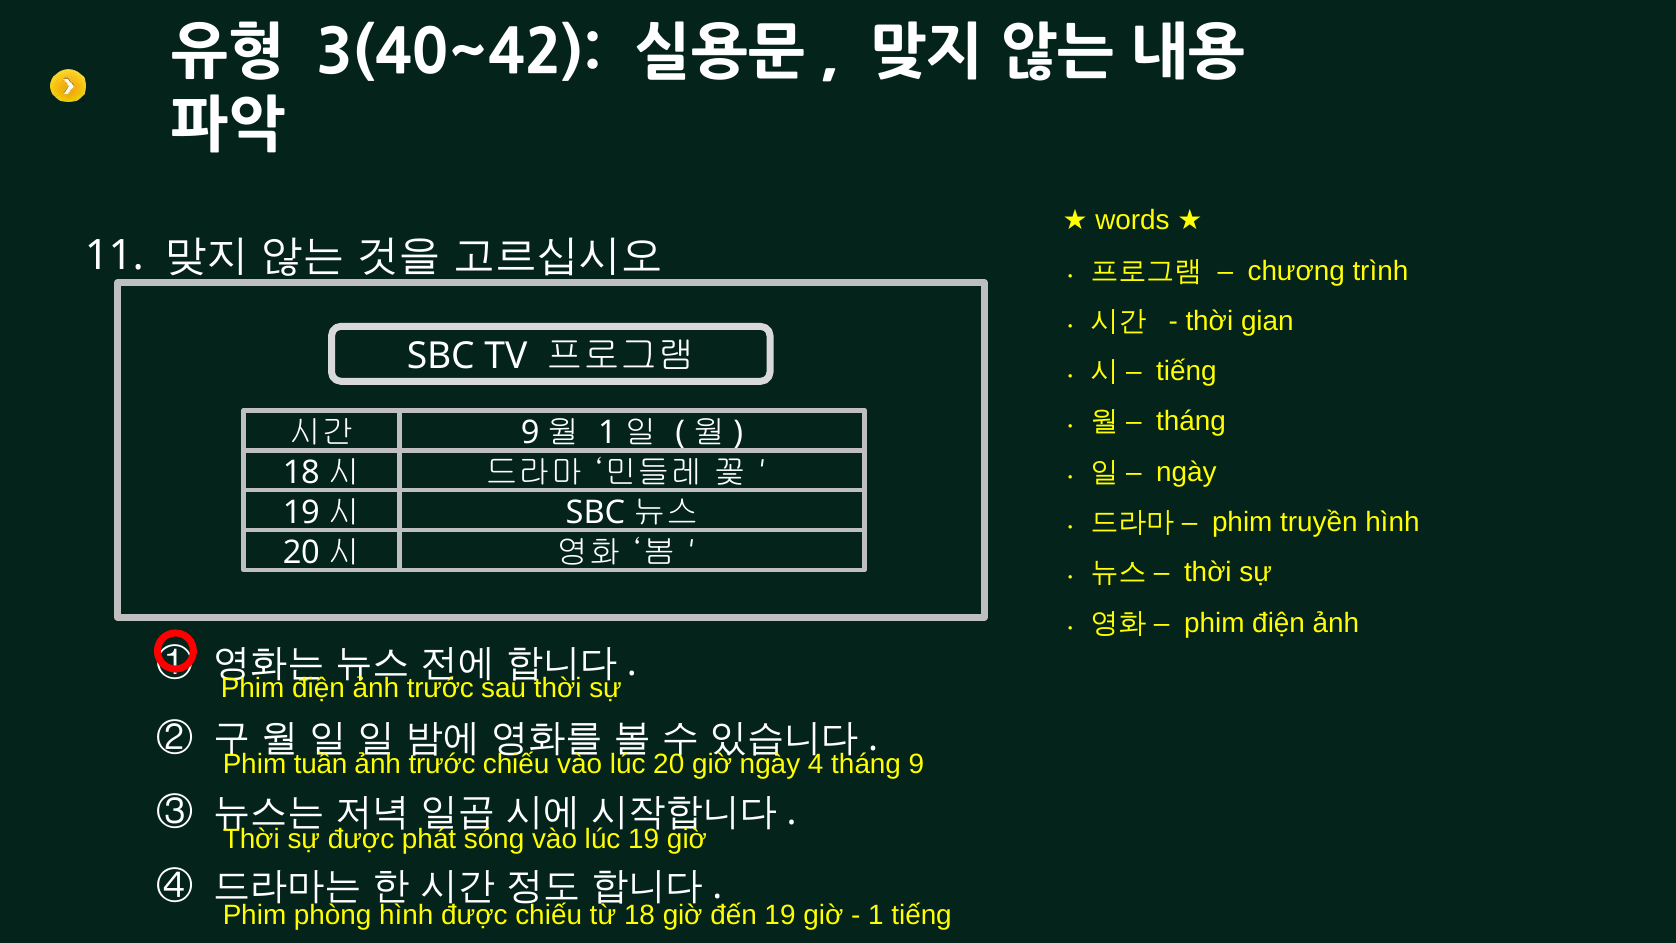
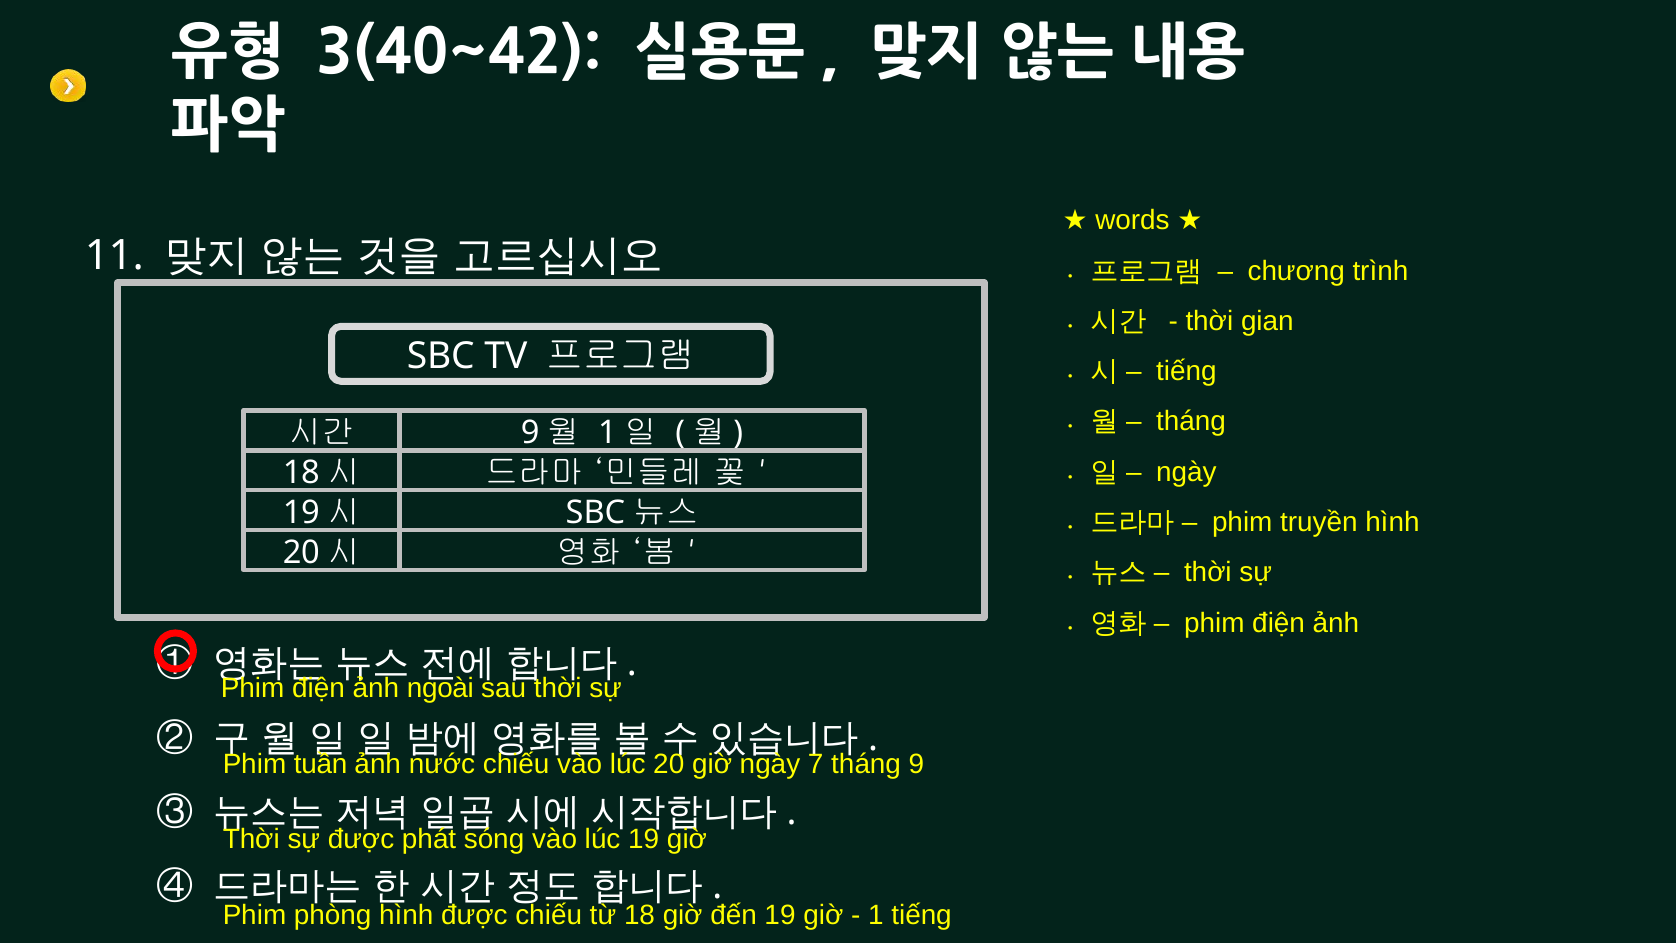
trước at (440, 688): trước -> ngoài
trước at (442, 764): trước -> nước
4: 4 -> 7
